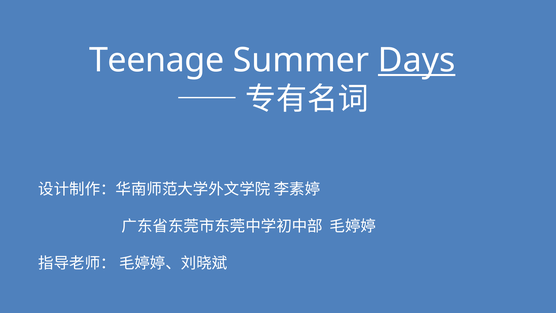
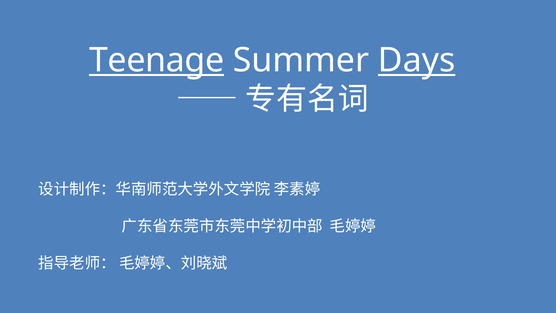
Teenage underline: none -> present
